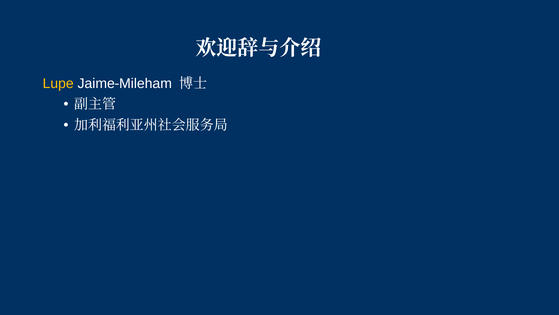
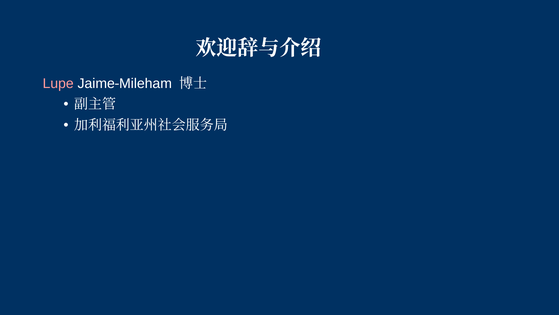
Lupe colour: yellow -> pink
